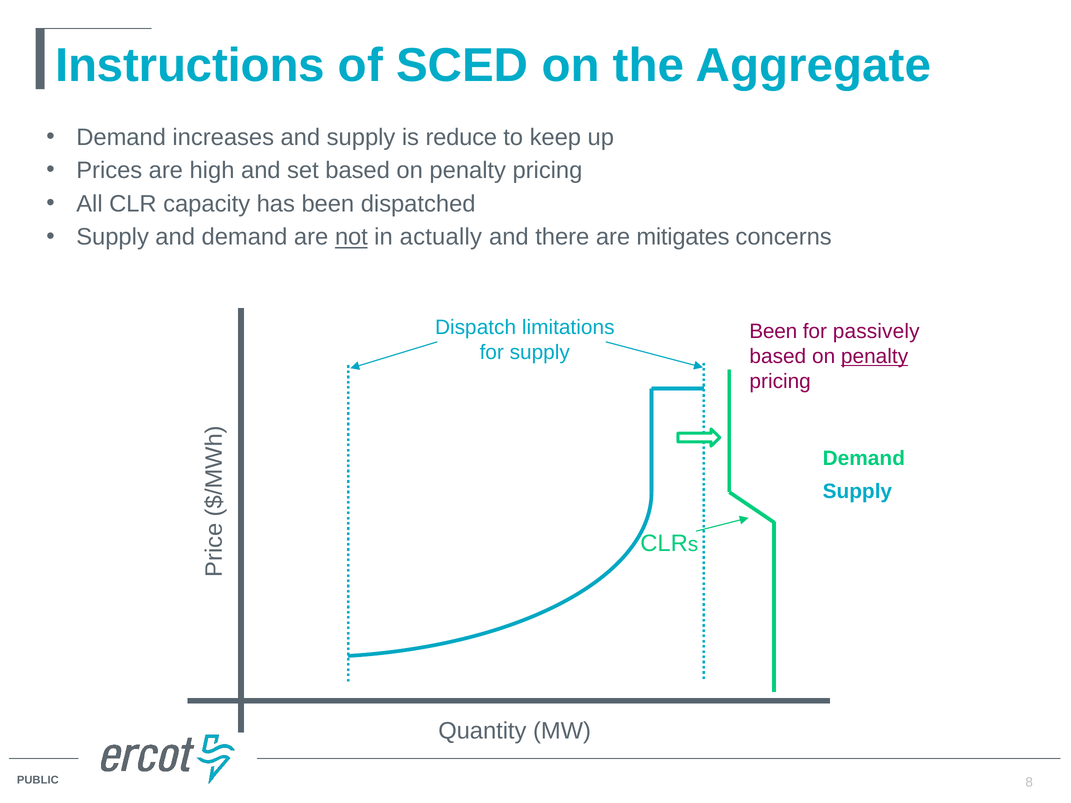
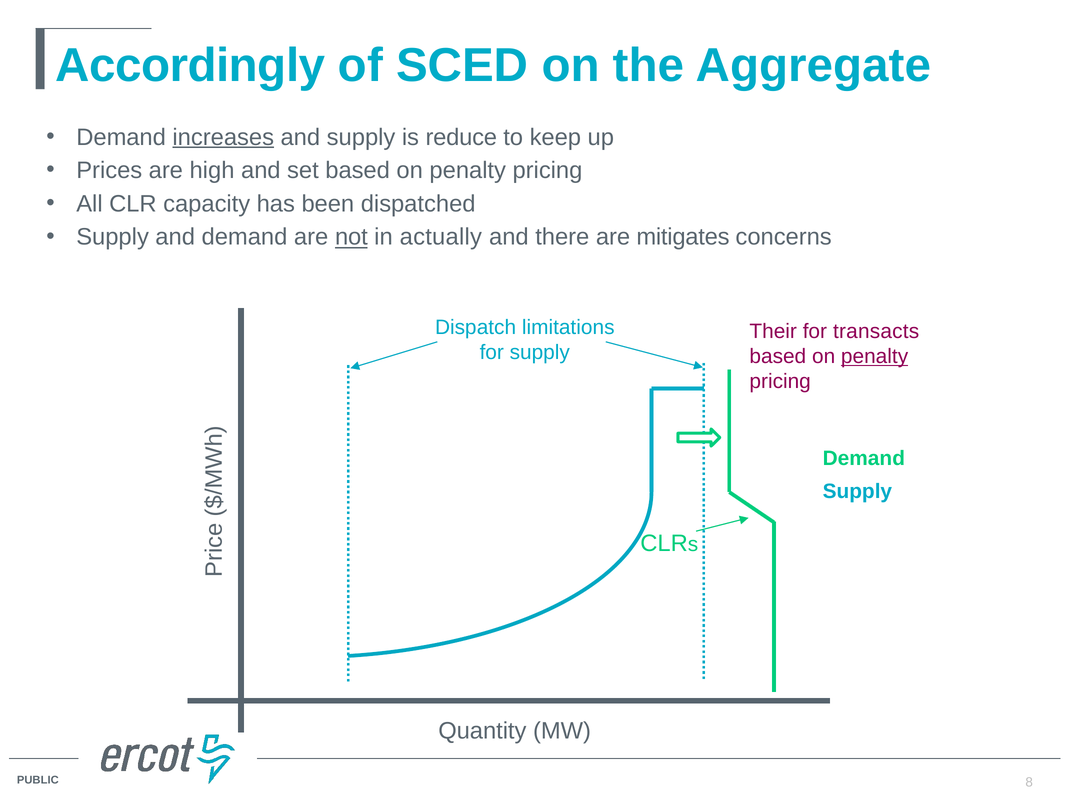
Instructions: Instructions -> Accordingly
increases underline: none -> present
Been at (773, 332): Been -> Their
passively: passively -> transacts
